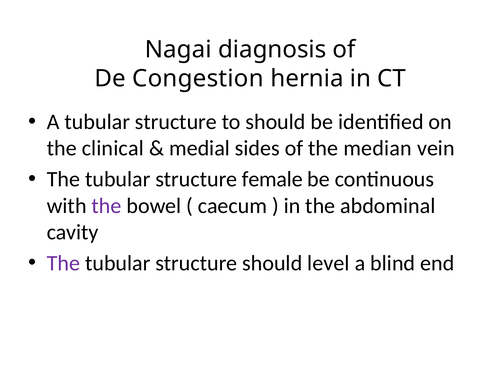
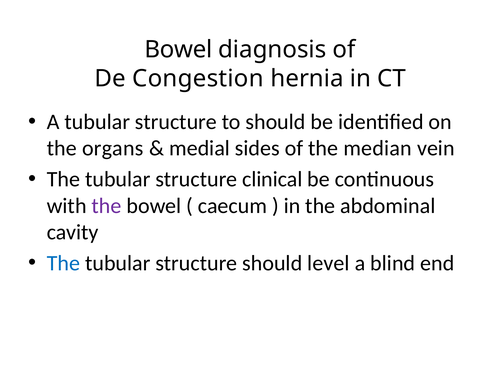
Nagai at (178, 50): Nagai -> Bowel
clinical: clinical -> organs
female: female -> clinical
The at (63, 263) colour: purple -> blue
